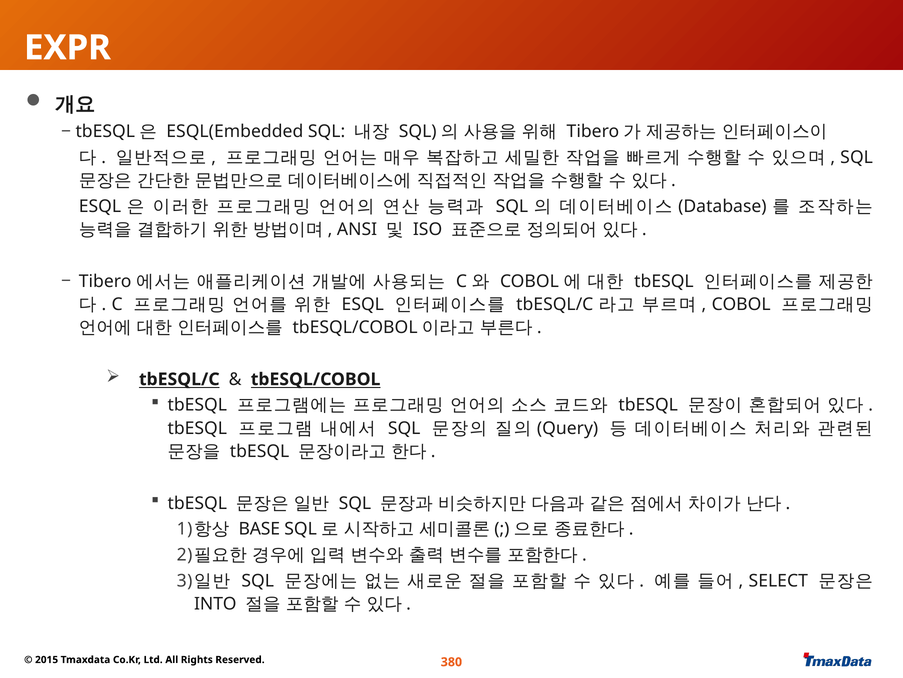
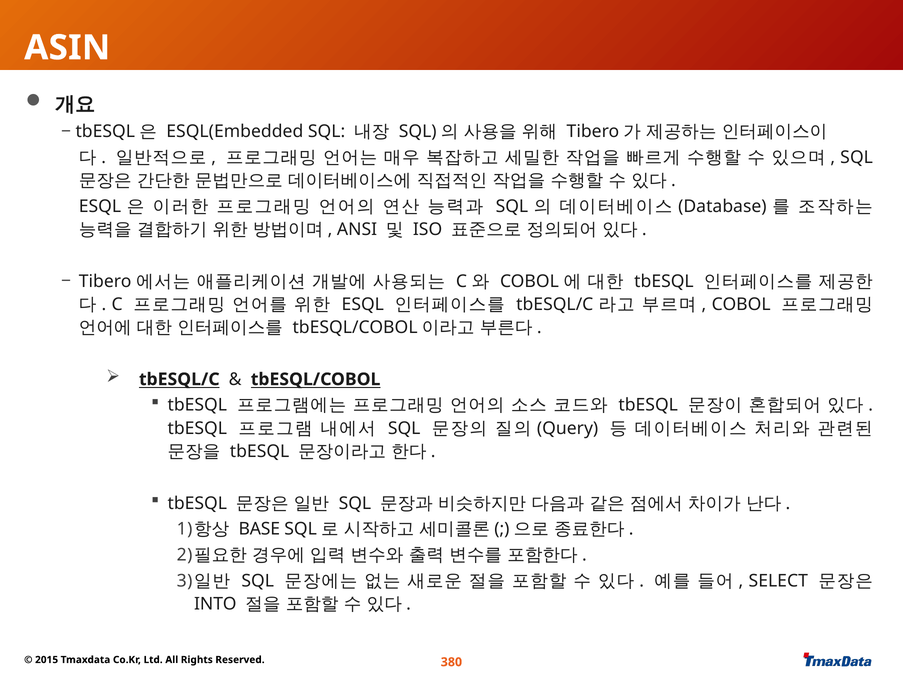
EXPR: EXPR -> ASIN
